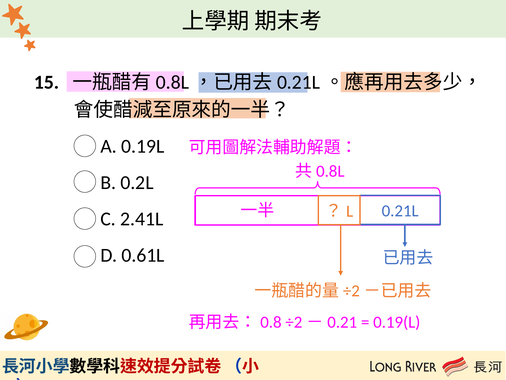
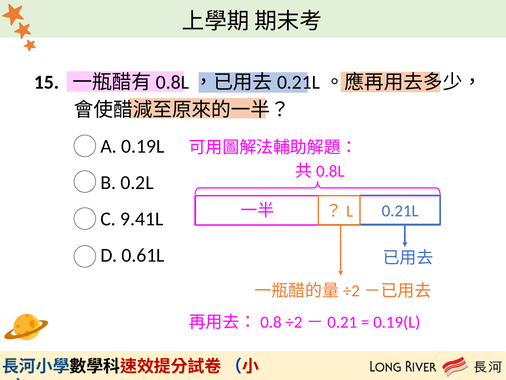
2.41L: 2.41L -> 9.41L
